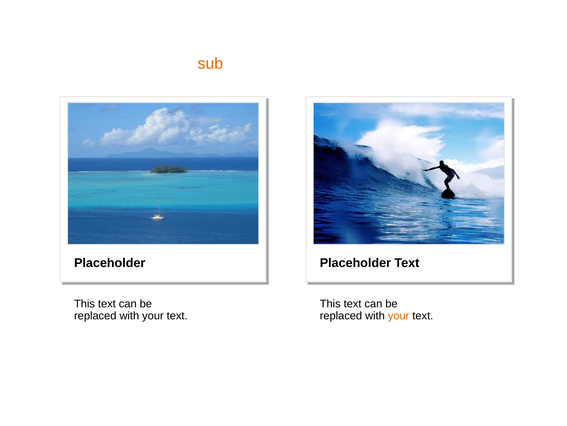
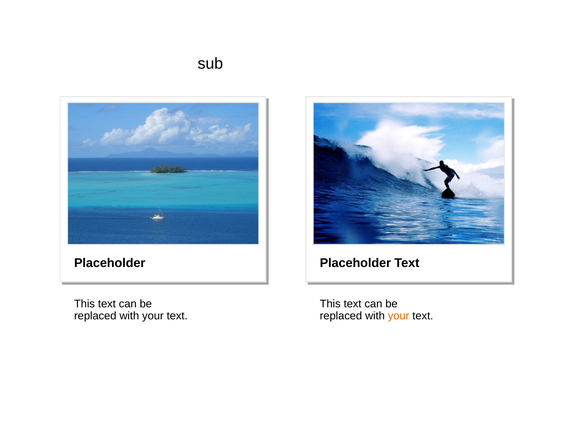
sub colour: orange -> black
